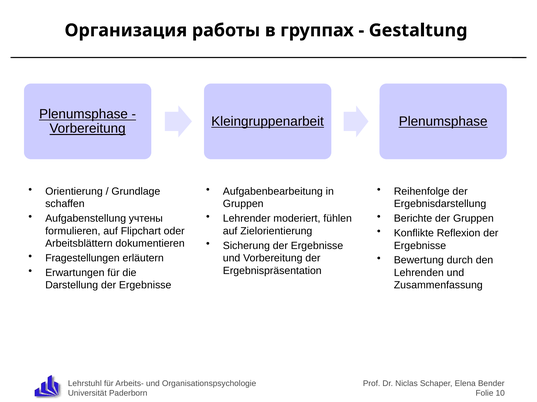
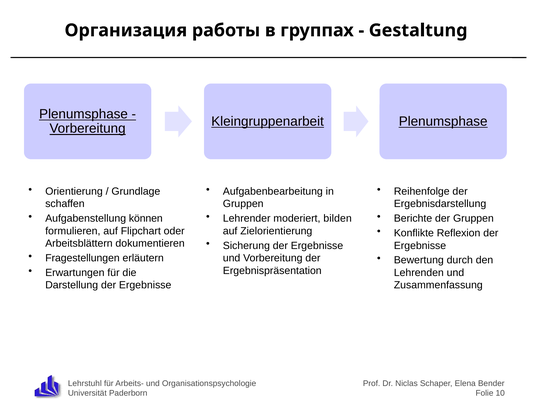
учтены: учтены -> können
fühlen: fühlen -> bilden
